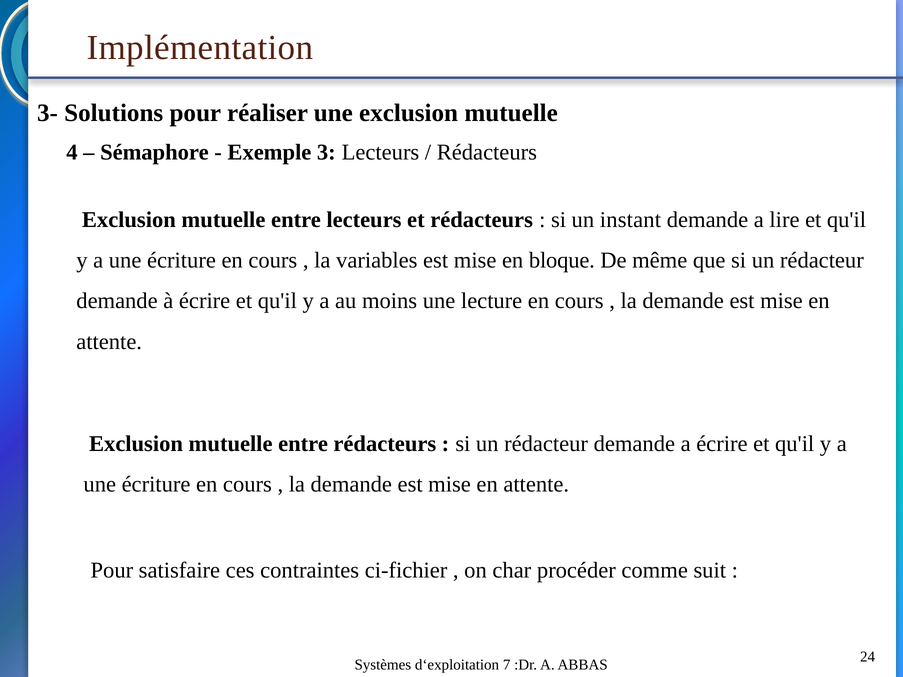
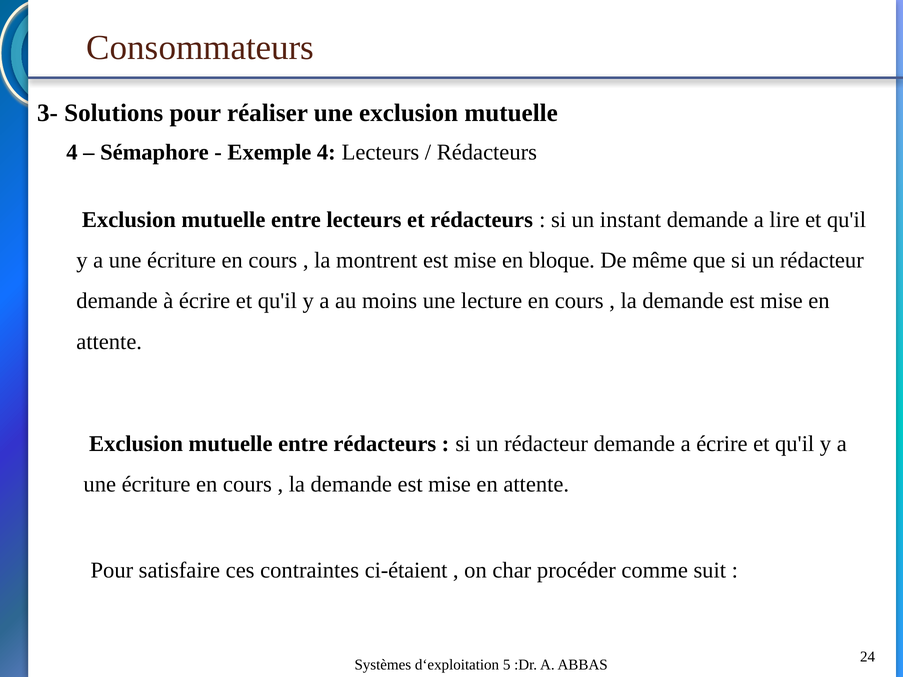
Implémentation: Implémentation -> Consommateurs
Exemple 3: 3 -> 4
variables: variables -> montrent
ci-fichier: ci-fichier -> ci-étaient
7: 7 -> 5
